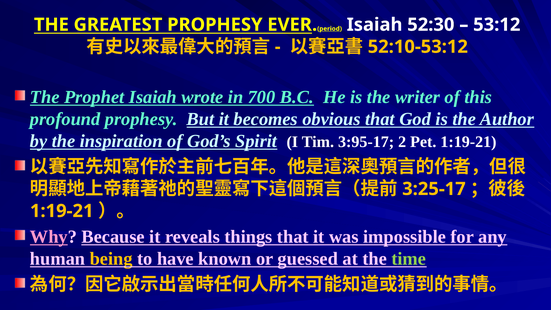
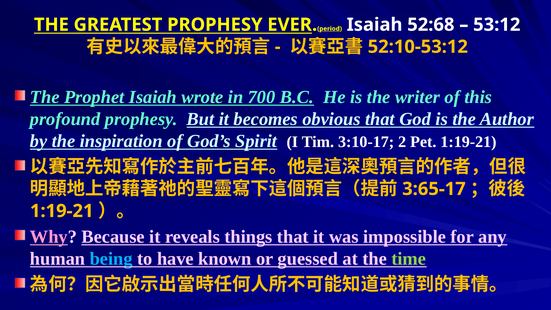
52:30: 52:30 -> 52:68
3:95-17: 3:95-17 -> 3:10-17
3:25-17: 3:25-17 -> 3:65-17
being colour: yellow -> light blue
